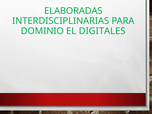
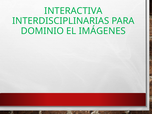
ELABORADAS: ELABORADAS -> INTERACTIVA
DIGITALES: DIGITALES -> IMÁGENES
